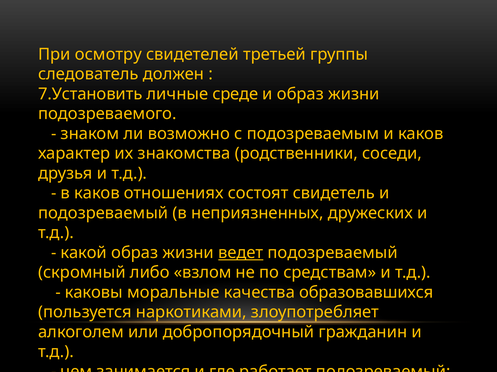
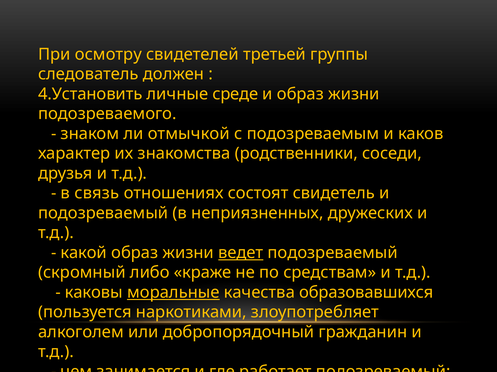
7.Установить: 7.Установить -> 4.Установить
возможно: возможно -> отмычкой
в каков: каков -> связь
взлом: взлом -> краже
моральные underline: none -> present
